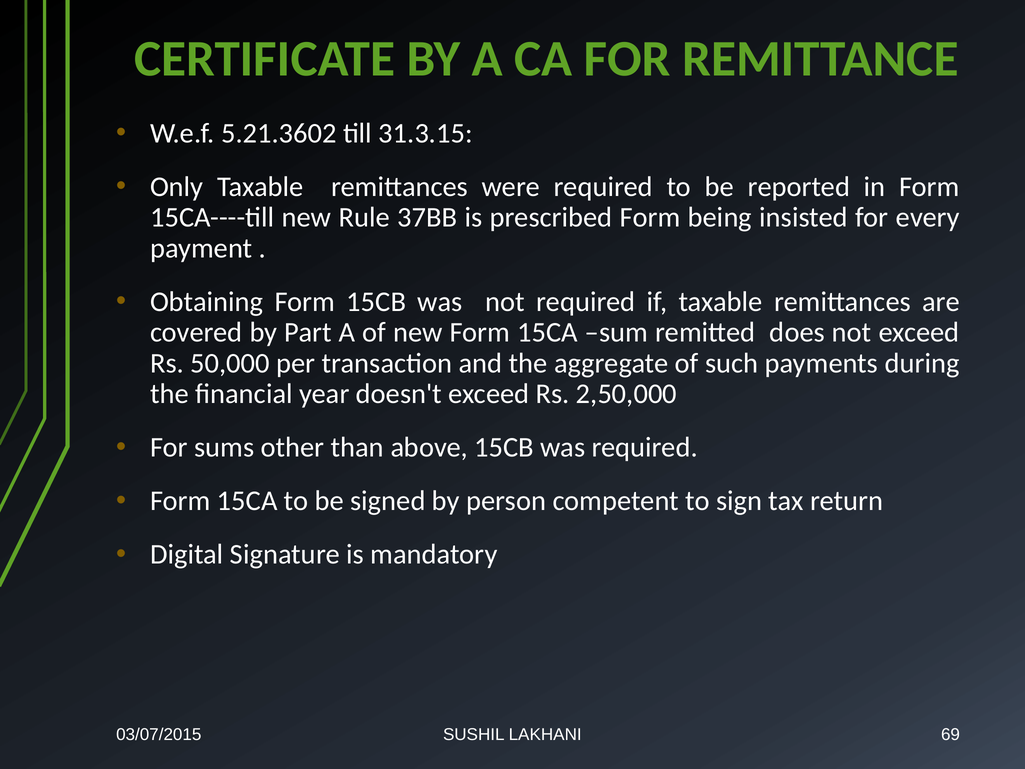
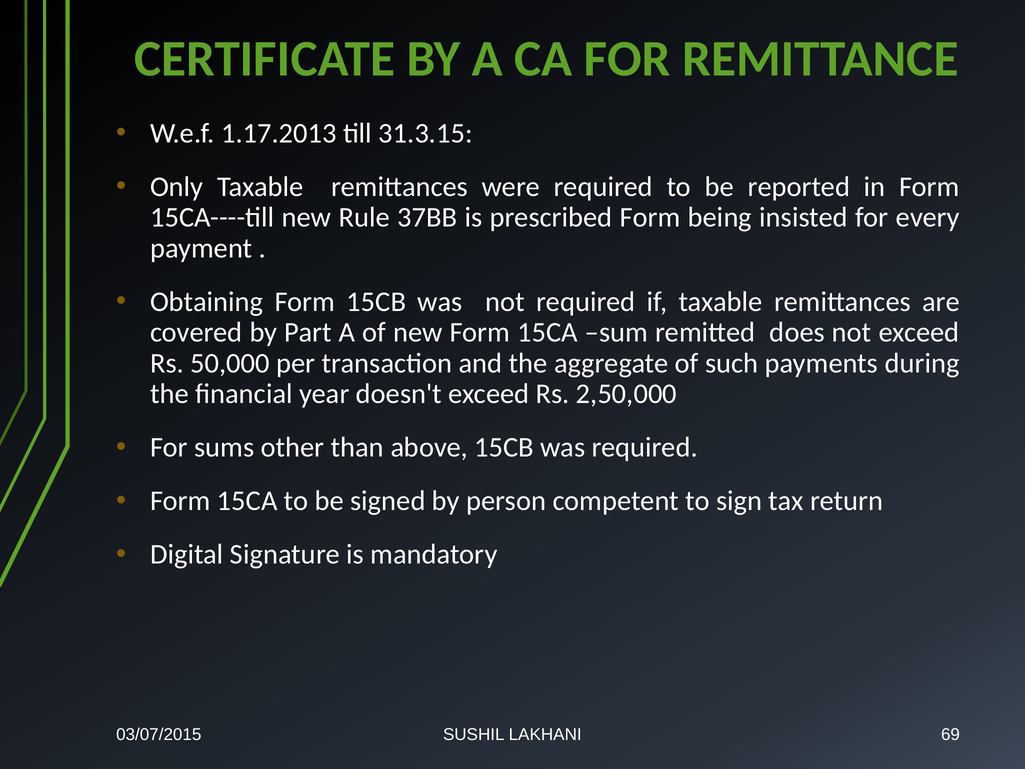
5.21.3602: 5.21.3602 -> 1.17.2013
